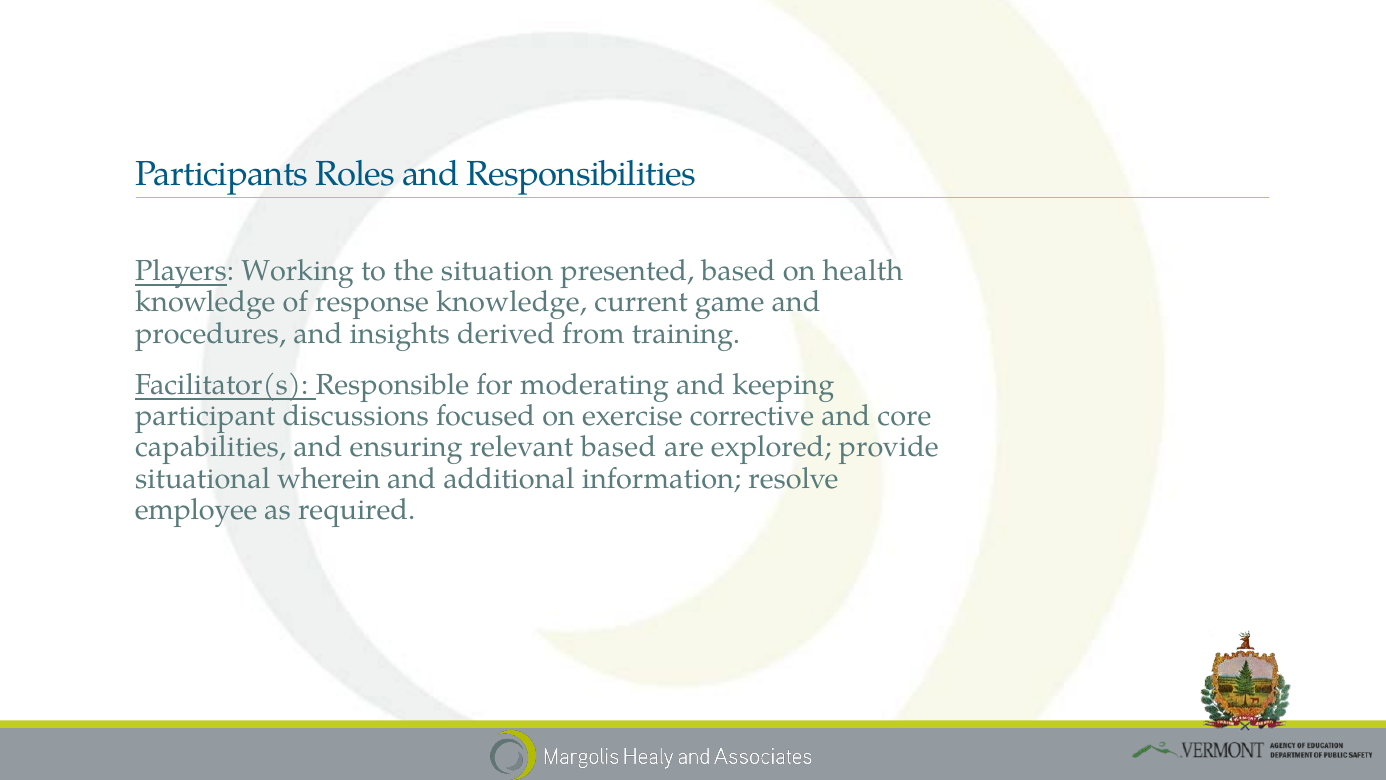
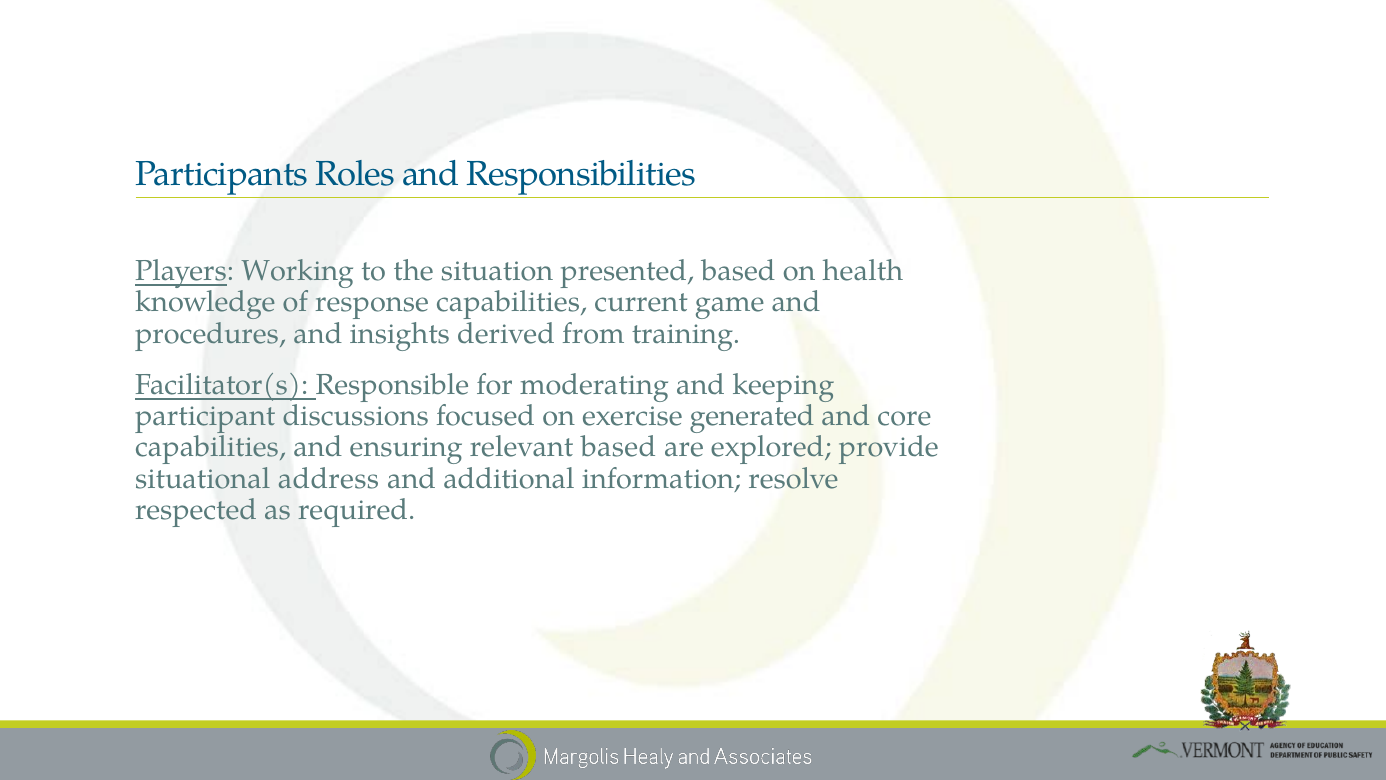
response knowledge: knowledge -> capabilities
corrective: corrective -> generated
wherein: wherein -> address
employee: employee -> respected
